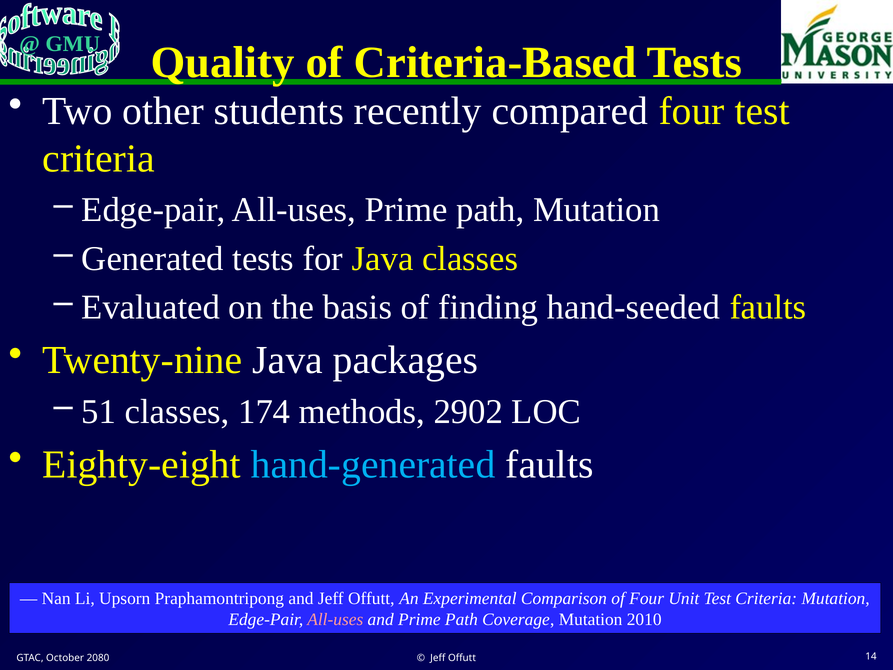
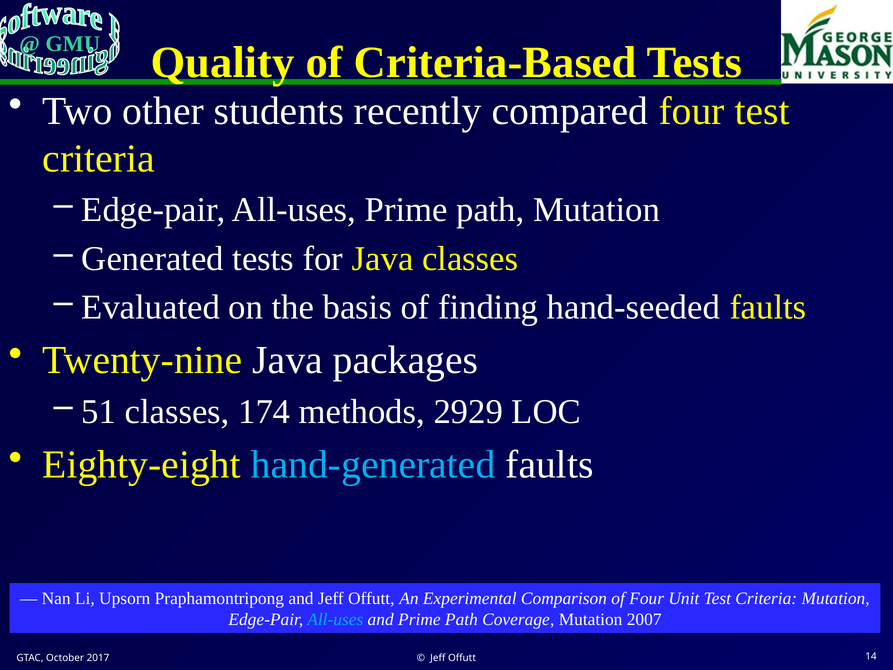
2902: 2902 -> 2929
All-uses at (335, 619) colour: pink -> light blue
2010: 2010 -> 2007
2080: 2080 -> 2017
